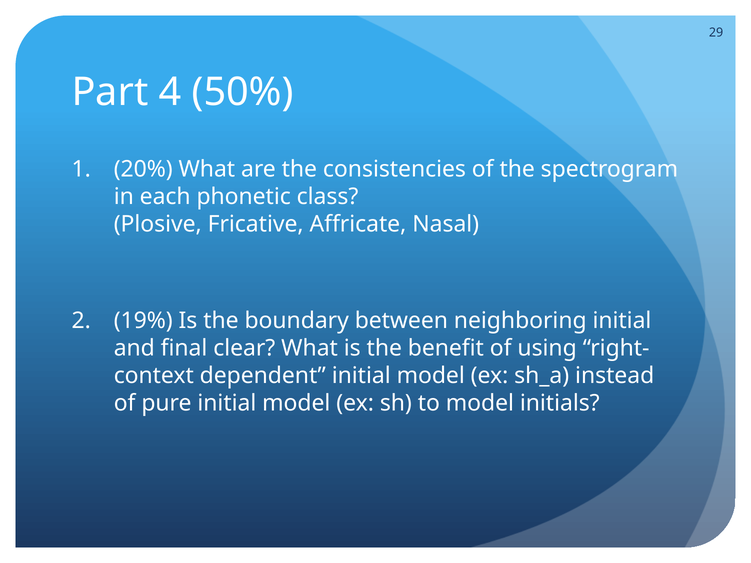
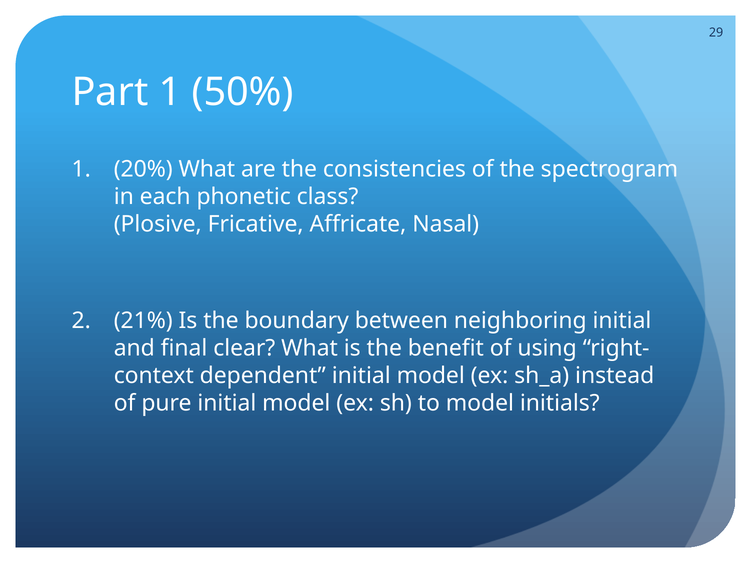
Part 4: 4 -> 1
19%: 19% -> 21%
